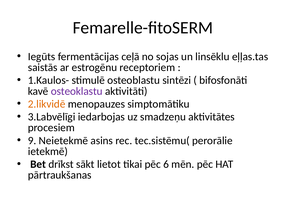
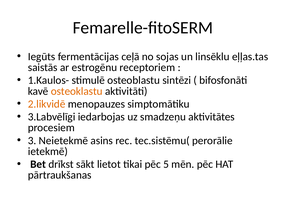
osteoklastu colour: purple -> orange
9: 9 -> 3
6: 6 -> 5
